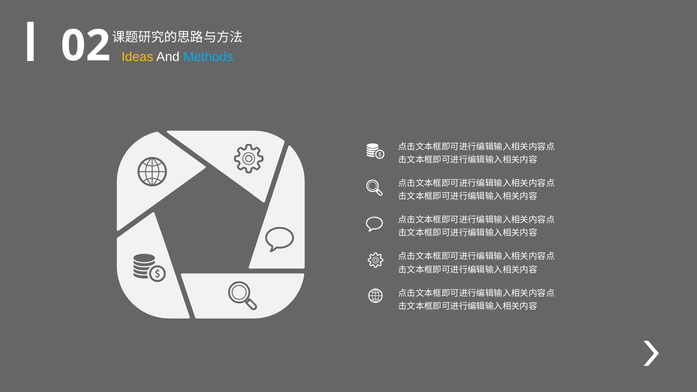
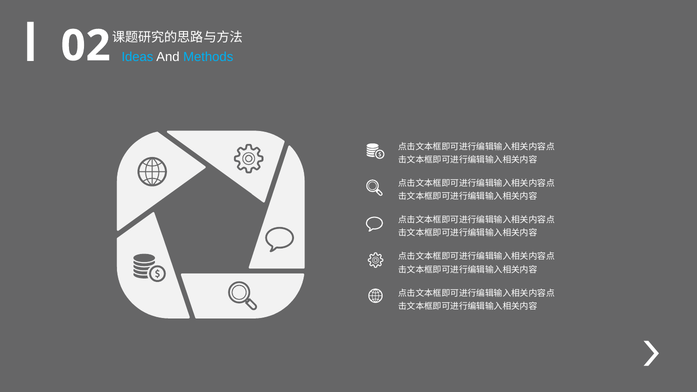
Ideas colour: yellow -> light blue
